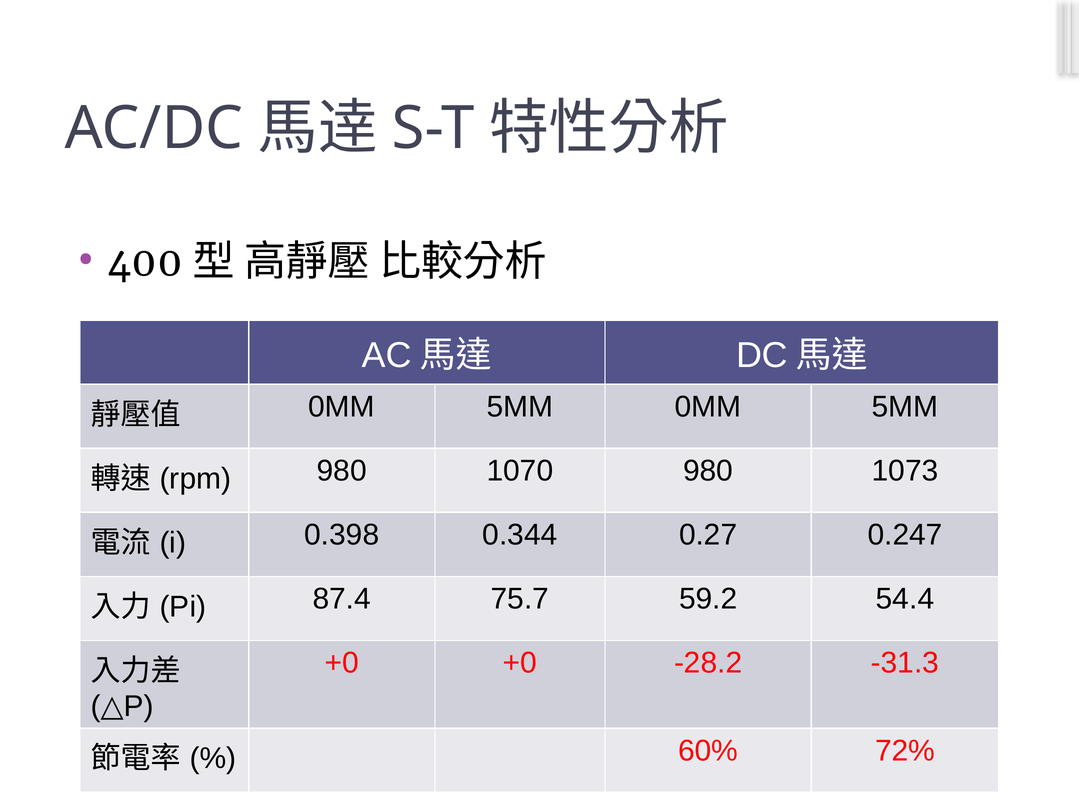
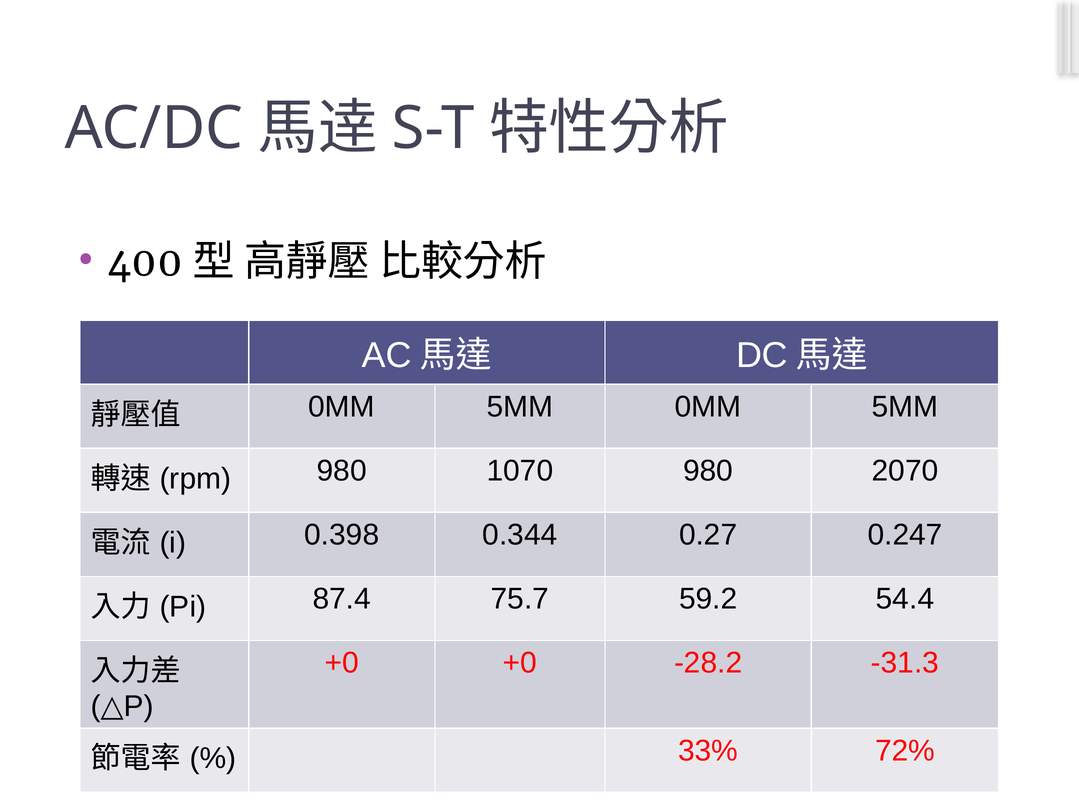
1073: 1073 -> 2070
60%: 60% -> 33%
